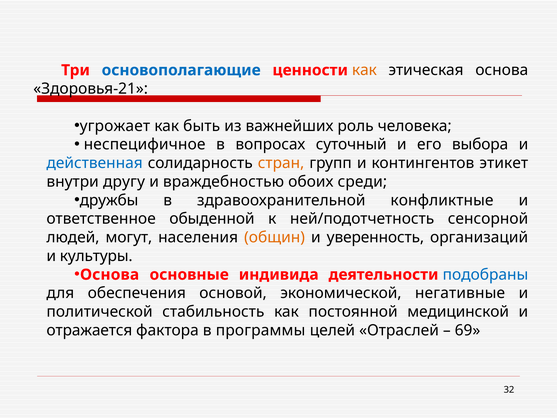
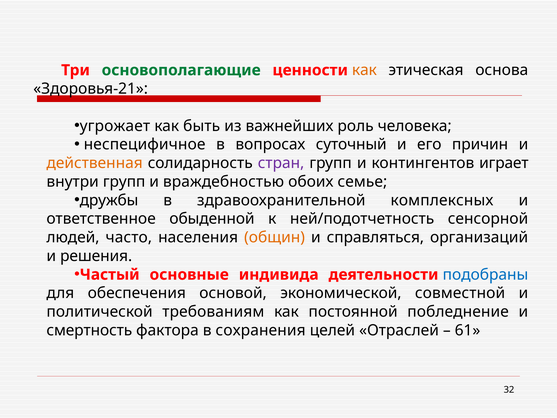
основополагающие colour: blue -> green
выбора: выбора -> причин
действенная colour: blue -> orange
стран colour: orange -> purple
этикет: этикет -> играет
внутри другу: другу -> групп
среди: среди -> семье
конфликтные: конфликтные -> комплексных
могут: могут -> часто
уверенность: уверенность -> справляться
культуры: культуры -> решения
Основа at (110, 274): Основа -> Частый
негативные: негативные -> совместной
стабильность: стабильность -> требованиям
медицинской: медицинской -> побледнение
отражается: отражается -> смертность
программы: программы -> сохранения
69: 69 -> 61
